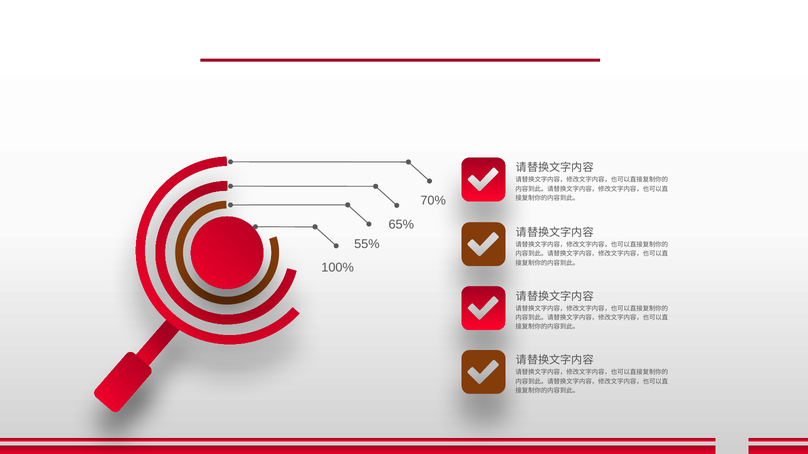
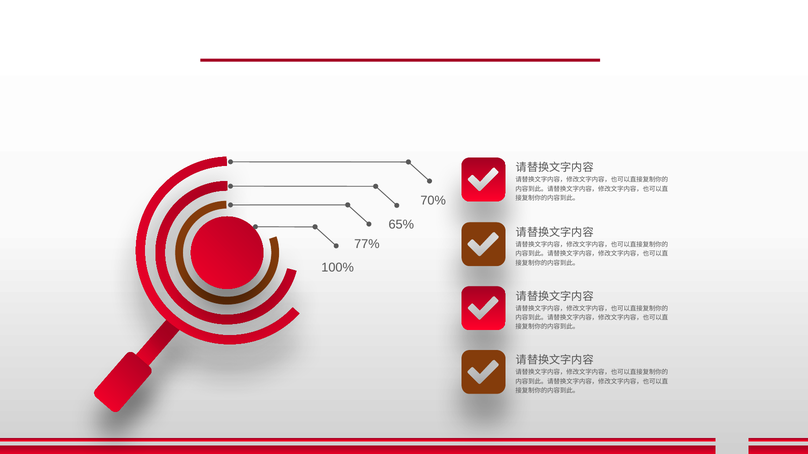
55%: 55% -> 77%
